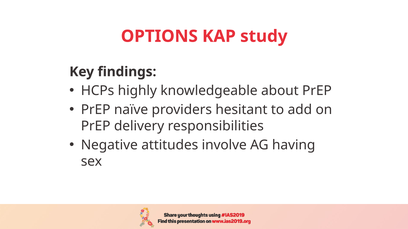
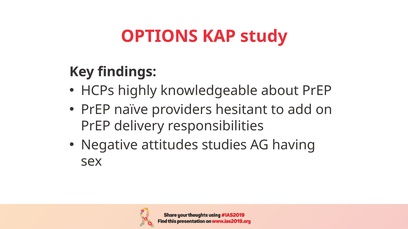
involve: involve -> studies
